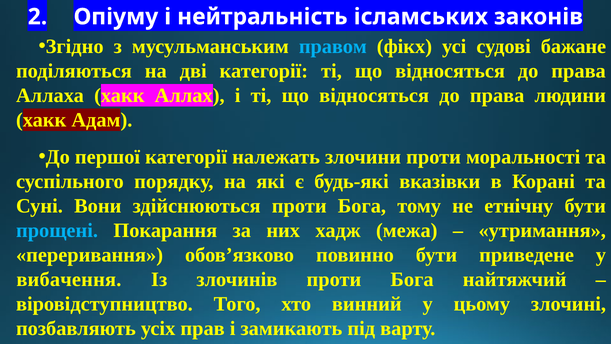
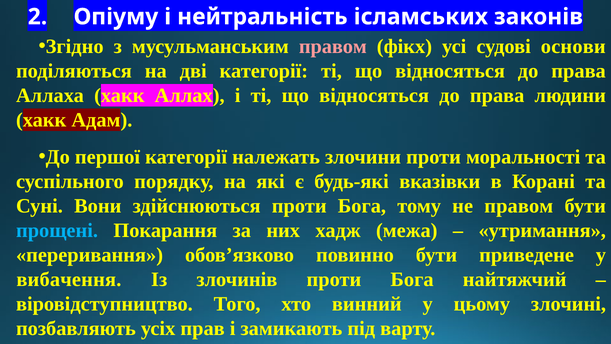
правом at (333, 46) colour: light blue -> pink
бажане: бажане -> основи
не етнічну: етнічну -> правом
